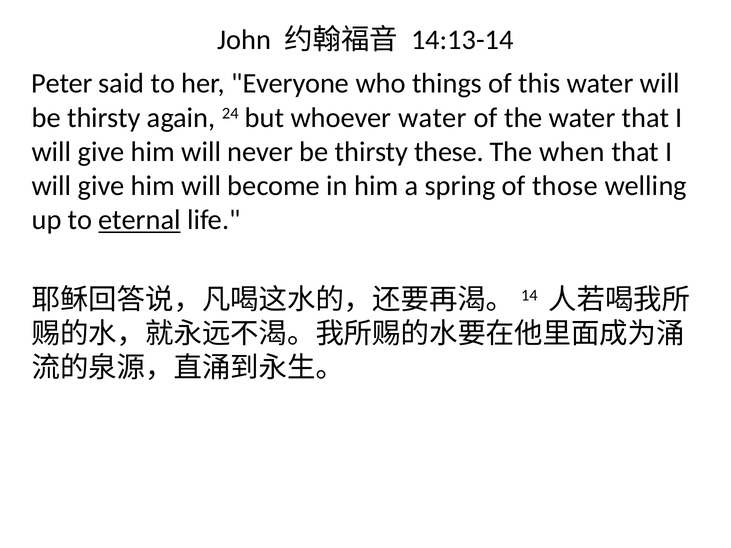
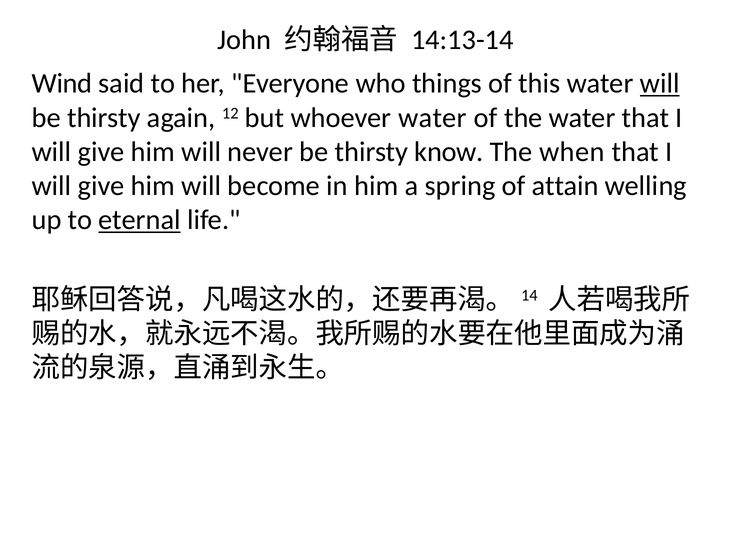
Peter: Peter -> Wind
will at (660, 84) underline: none -> present
24: 24 -> 12
these: these -> know
those: those -> attain
